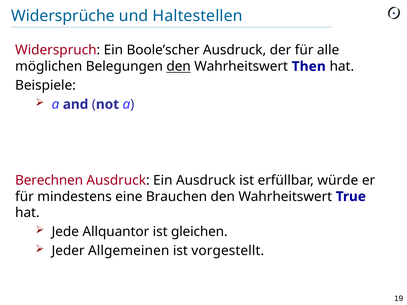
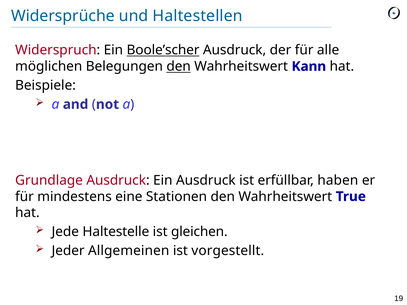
Boole’scher underline: none -> present
Then: Then -> Kann
Berechnen: Berechnen -> Grundlage
würde: würde -> haben
Brauchen: Brauchen -> Stationen
Allquantor: Allquantor -> Haltestelle
